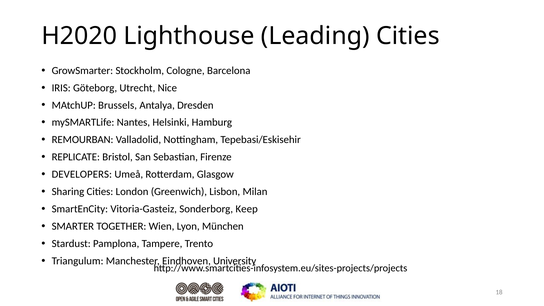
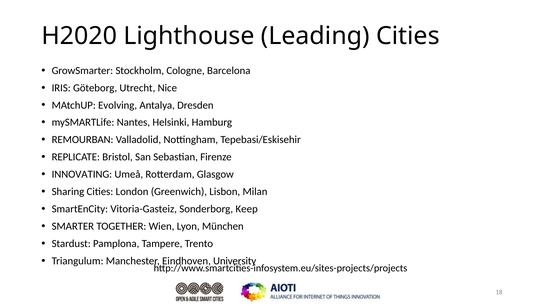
Brussels: Brussels -> Evolving
DEVELOPERS: DEVELOPERS -> INNOVATING
